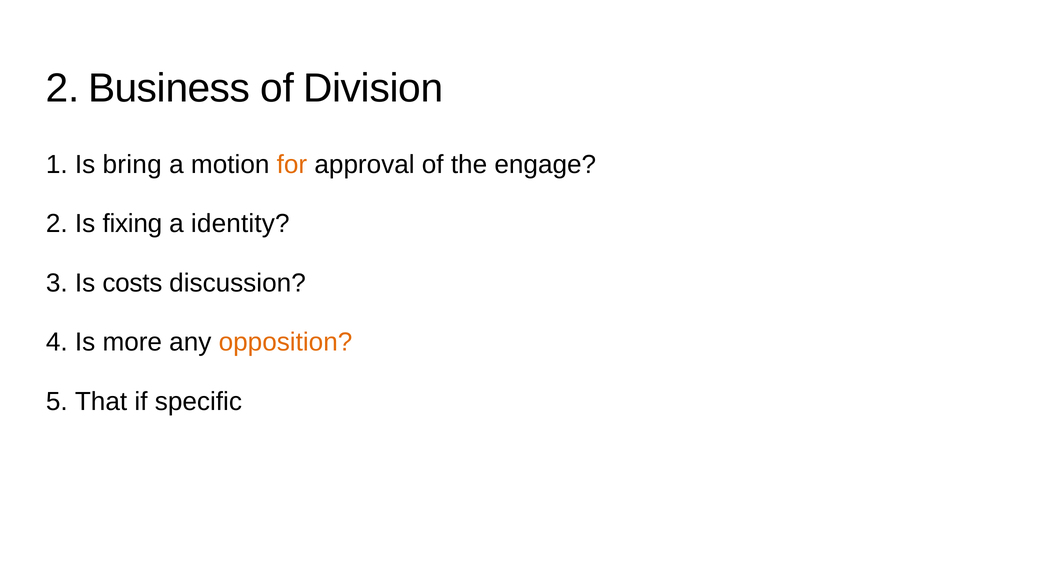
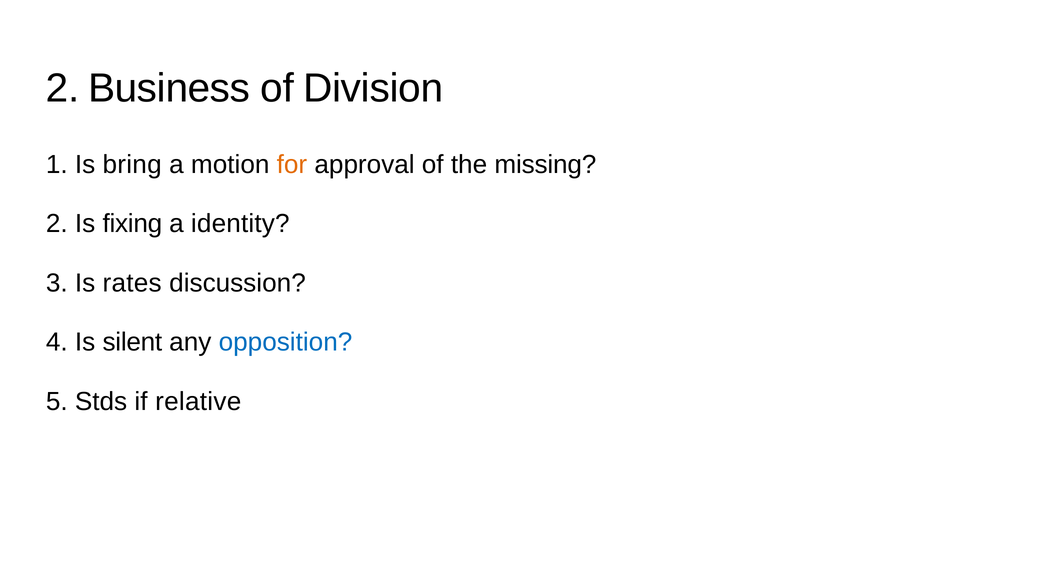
engage: engage -> missing
costs: costs -> rates
more: more -> silent
opposition colour: orange -> blue
That: That -> Stds
specific: specific -> relative
